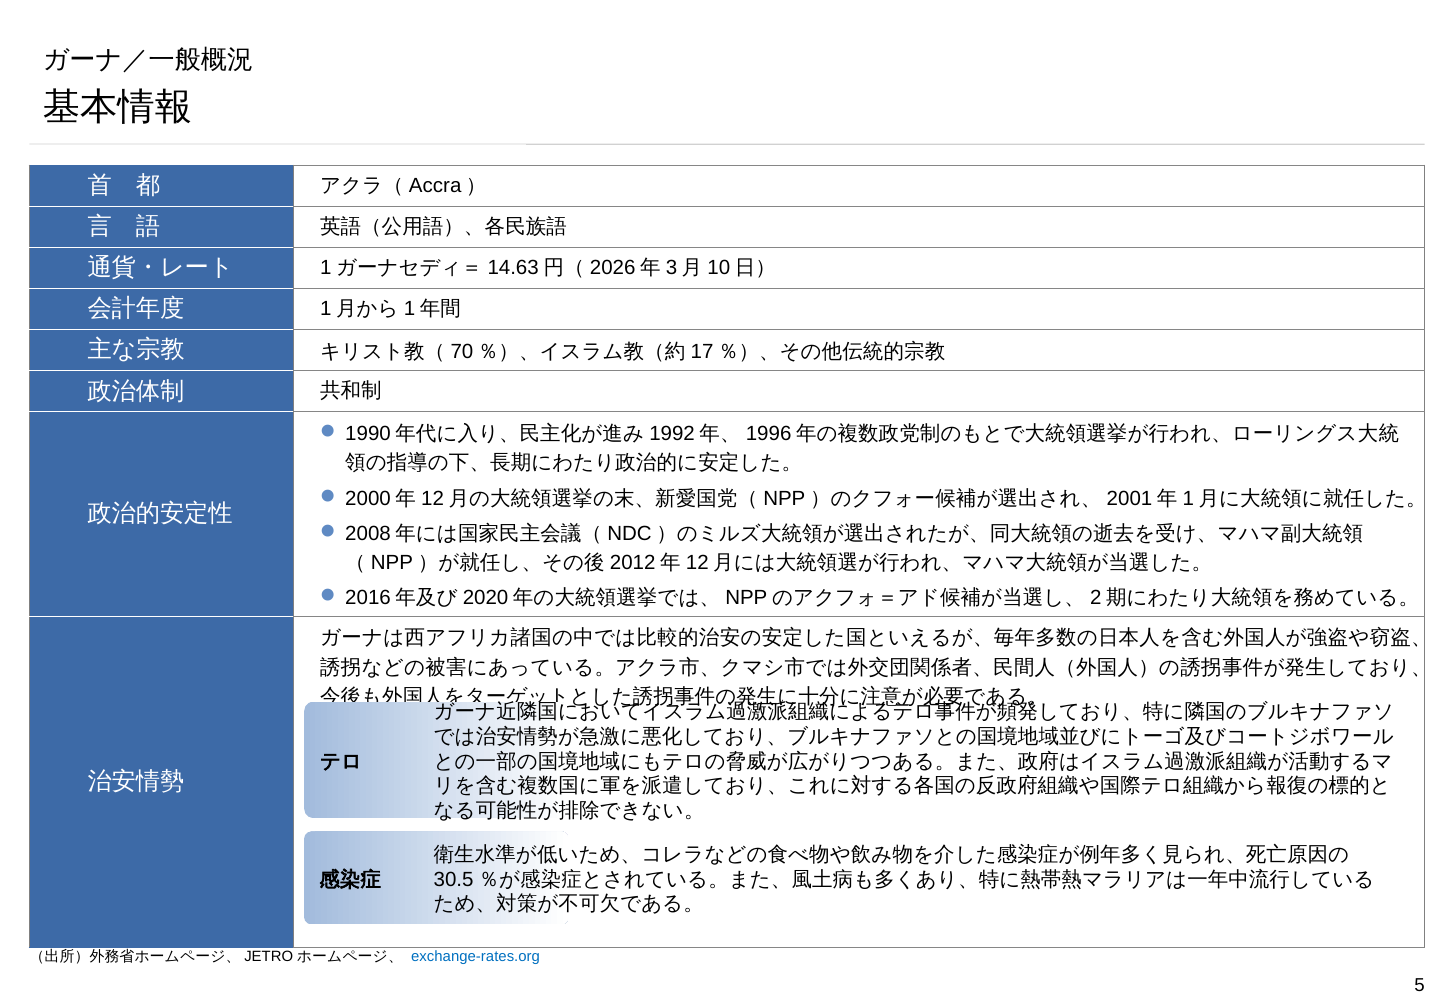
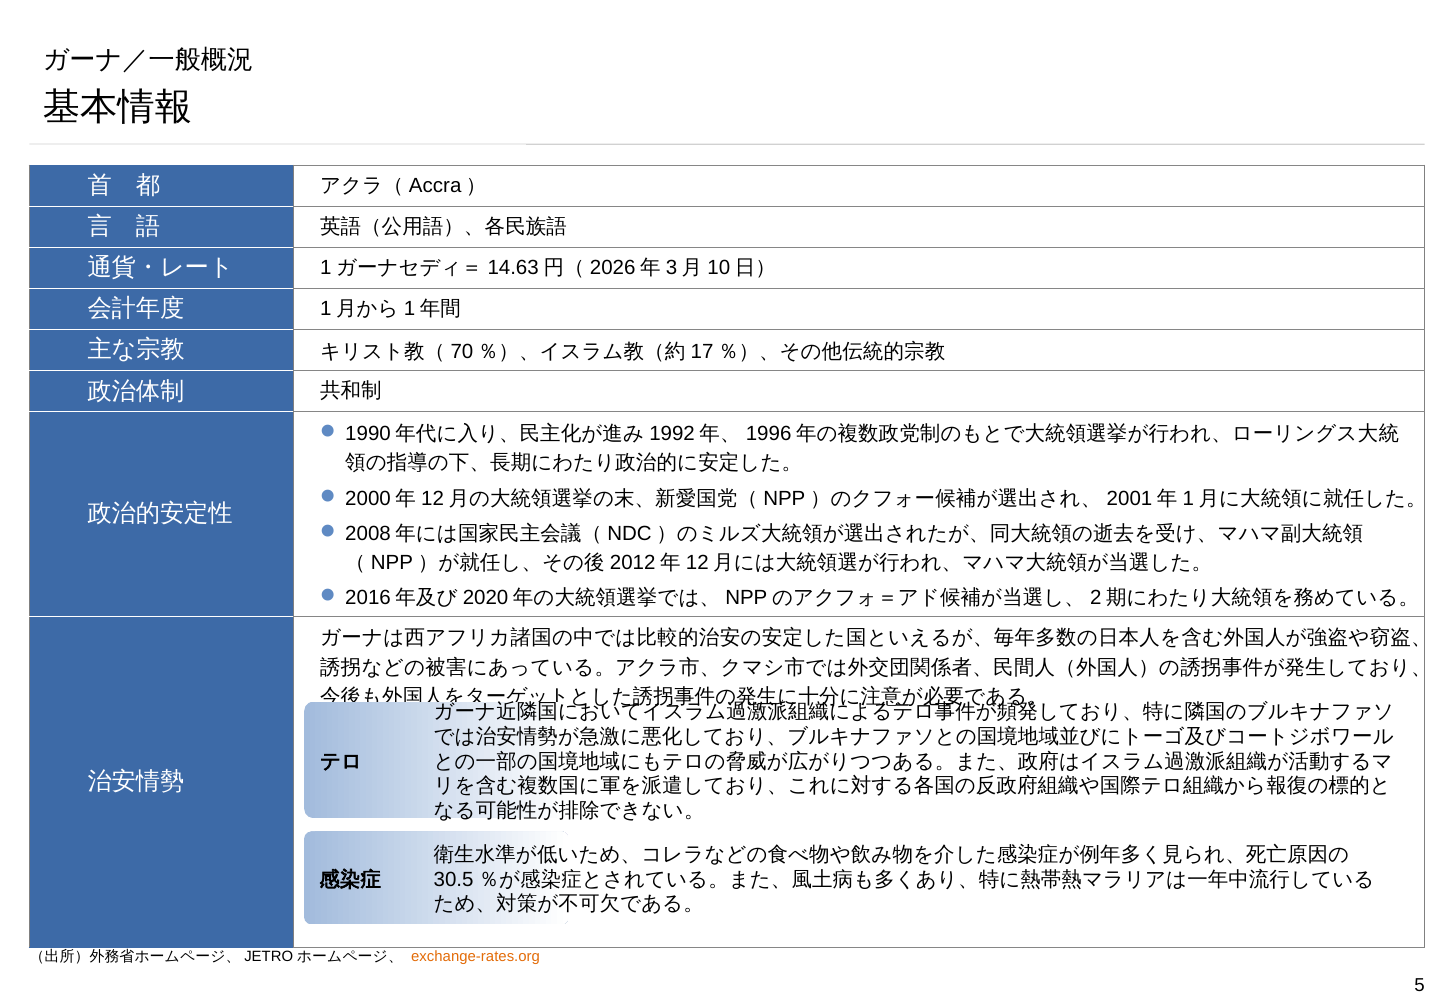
exchange-rates.org colour: blue -> orange
